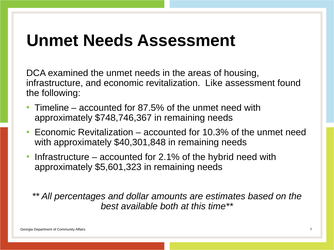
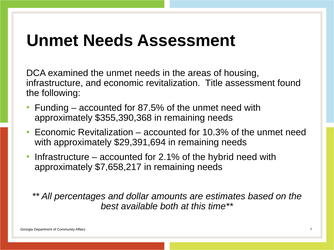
Like: Like -> Title
Timeline: Timeline -> Funding
$748,746,367: $748,746,367 -> $355,390,368
$40,301,848: $40,301,848 -> $29,391,694
$5,601,323: $5,601,323 -> $7,658,217
